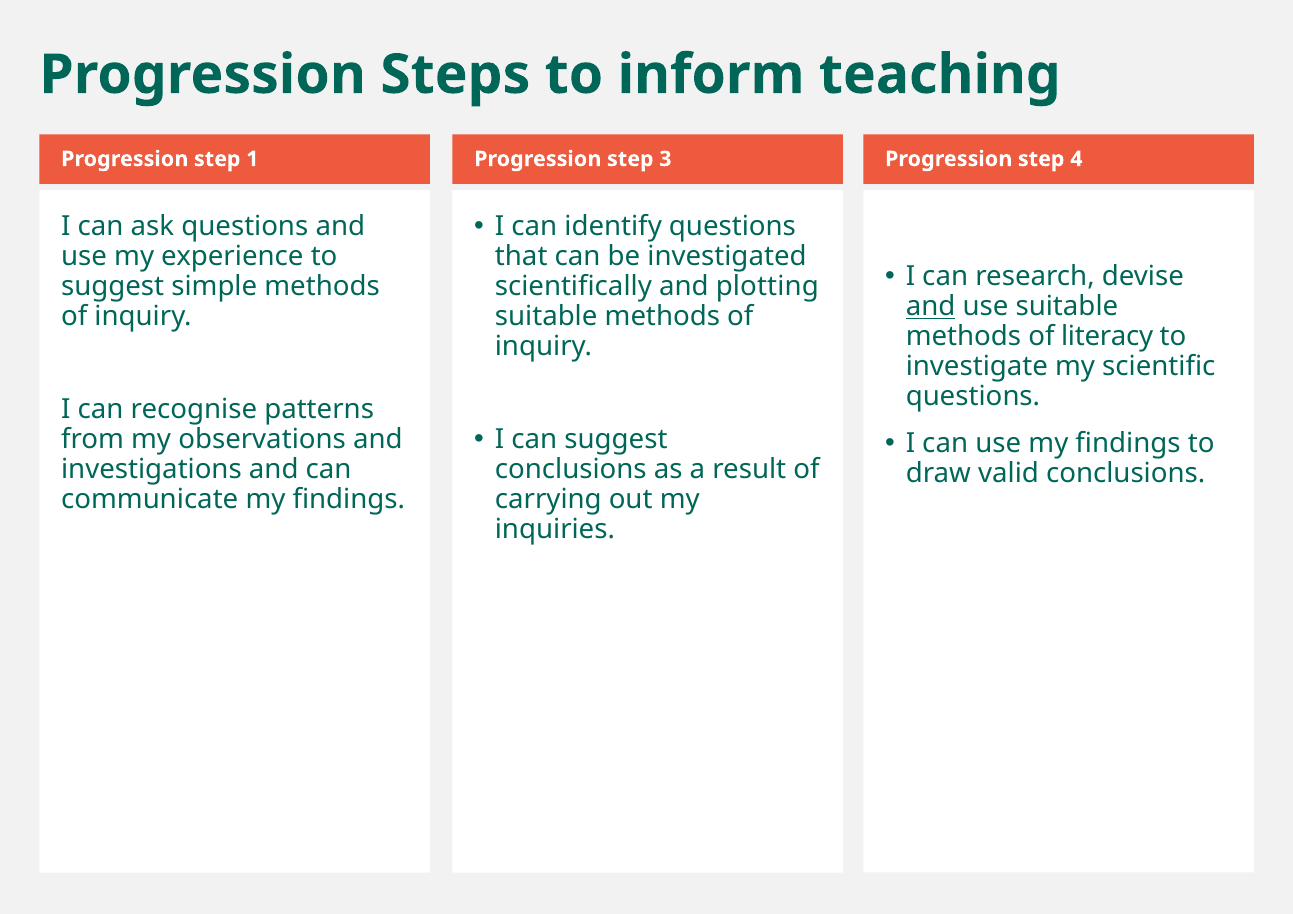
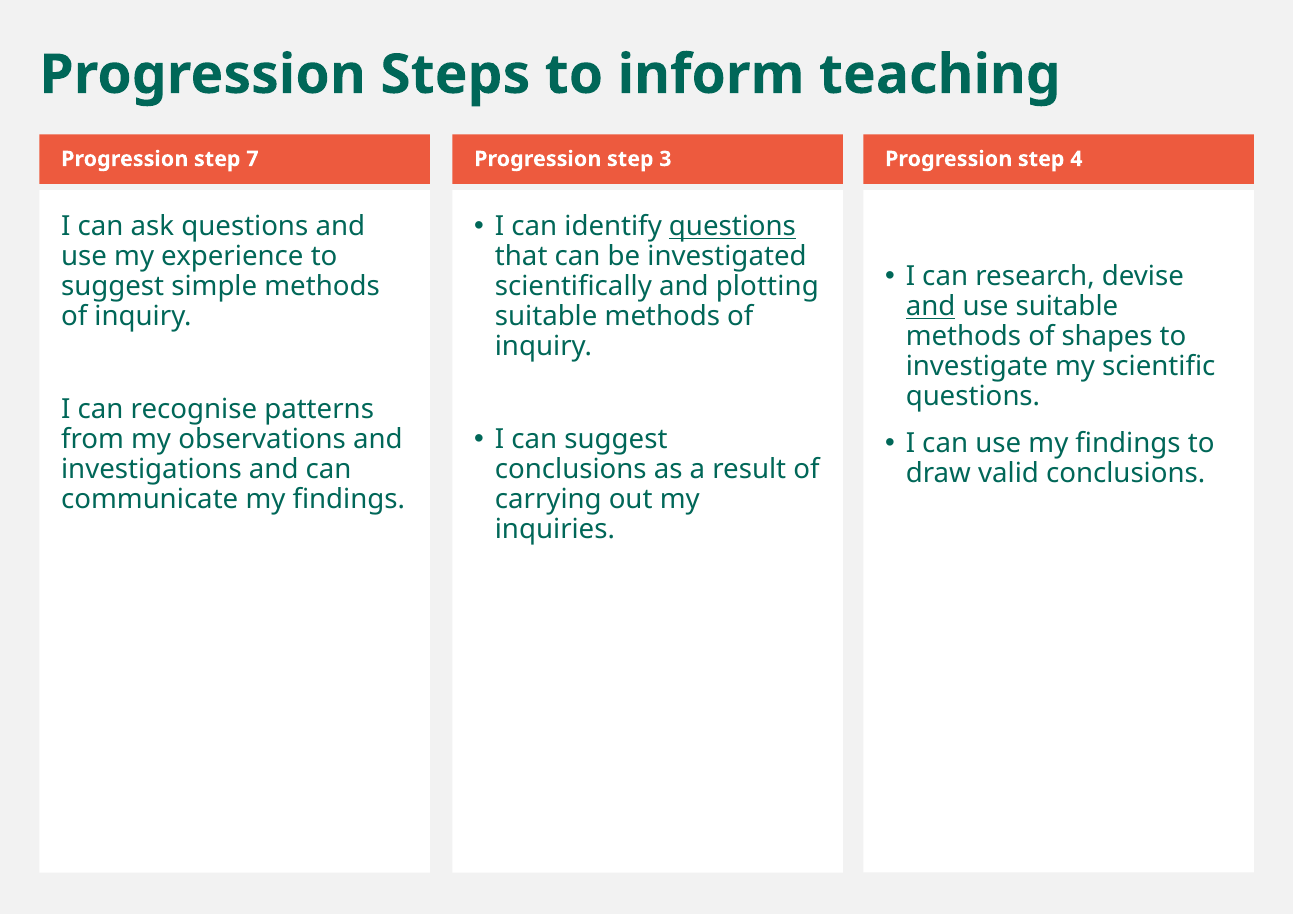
1: 1 -> 7
questions at (732, 227) underline: none -> present
literacy: literacy -> shapes
